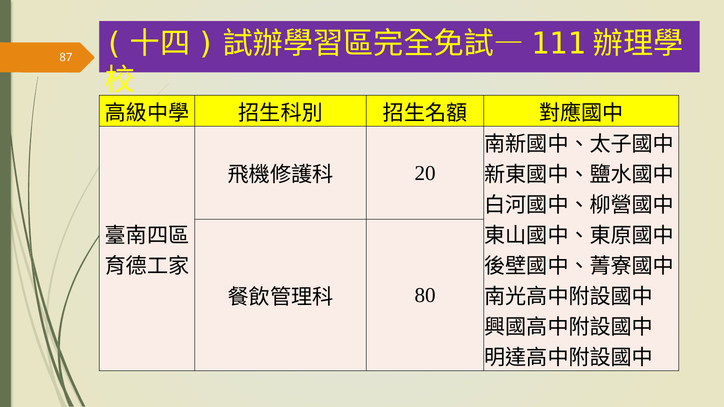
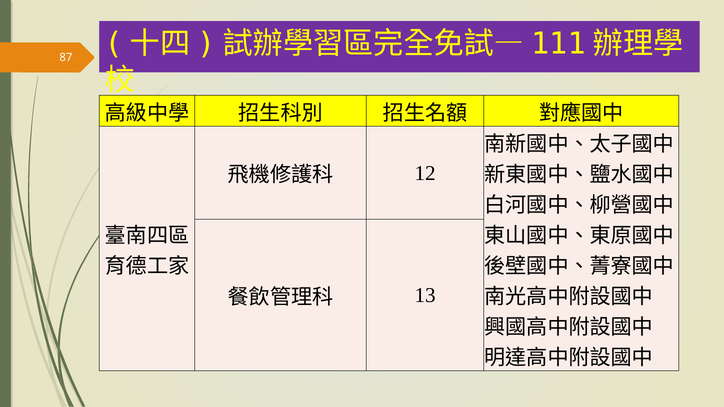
20: 20 -> 12
80: 80 -> 13
